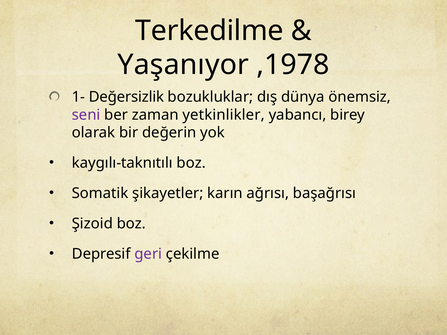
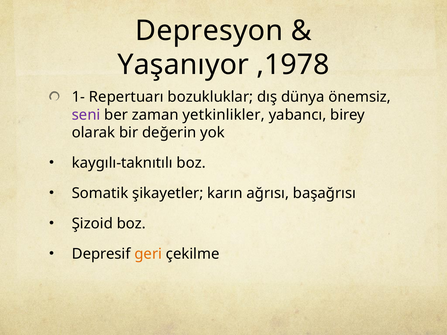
Terkedilme: Terkedilme -> Depresyon
Değersizlik: Değersizlik -> Repertuarı
geri colour: purple -> orange
